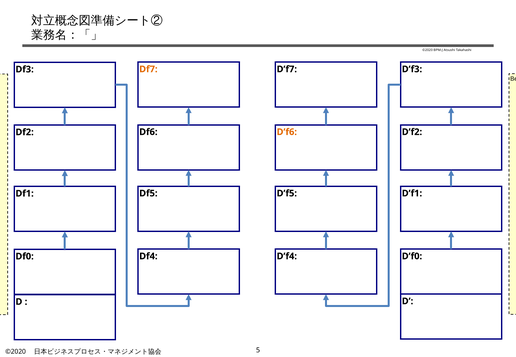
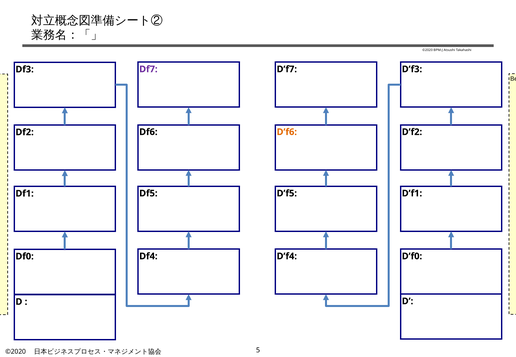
Df7 colour: orange -> purple
